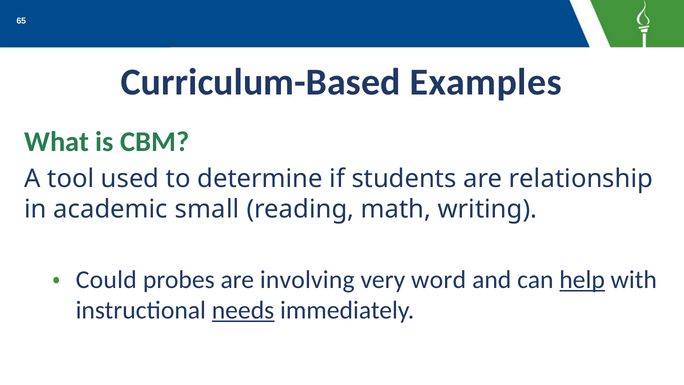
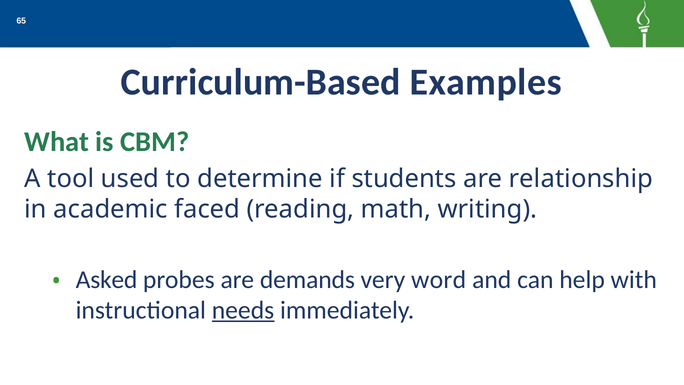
small: small -> faced
Could: Could -> Asked
involving: involving -> demands
help underline: present -> none
